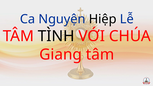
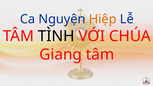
Hiệp colour: black -> orange
